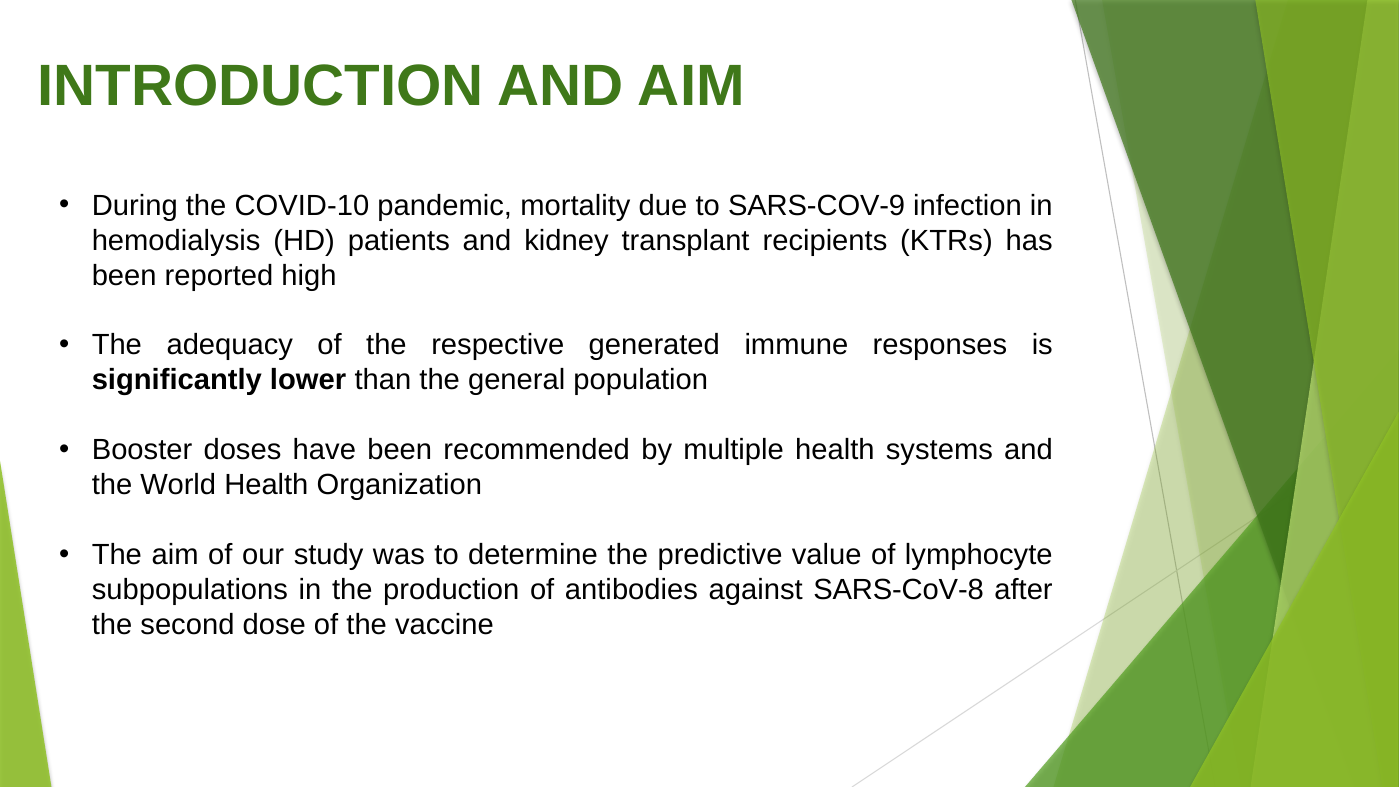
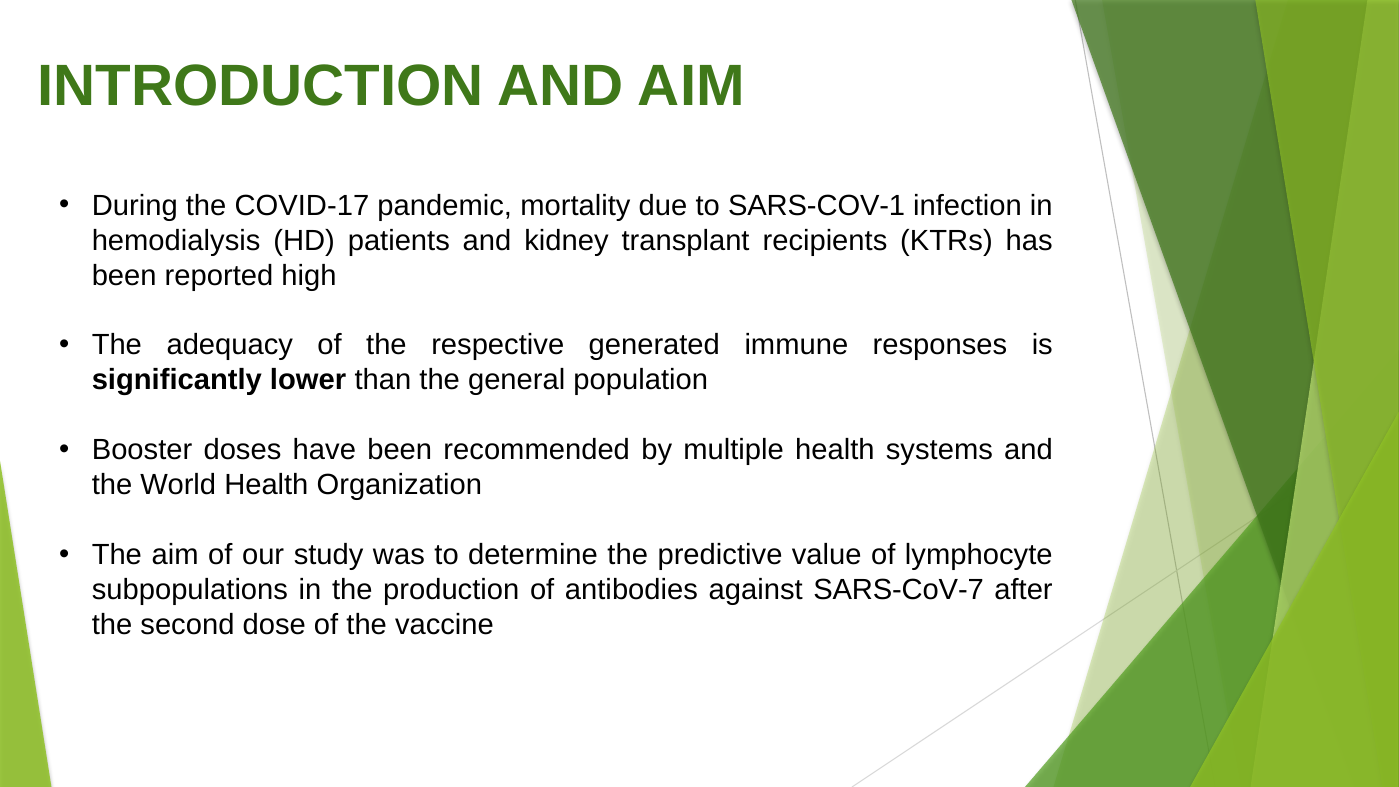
COVID-10: COVID-10 -> COVID-17
SARS-COV-9: SARS-COV-9 -> SARS-COV-1
SARS-CoV-8: SARS-CoV-8 -> SARS-CoV-7
